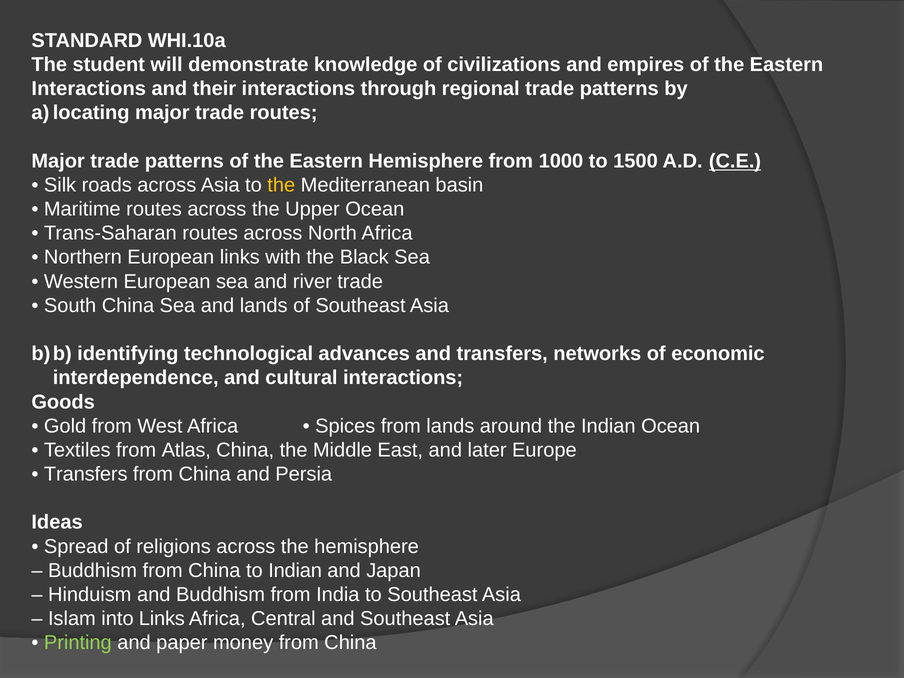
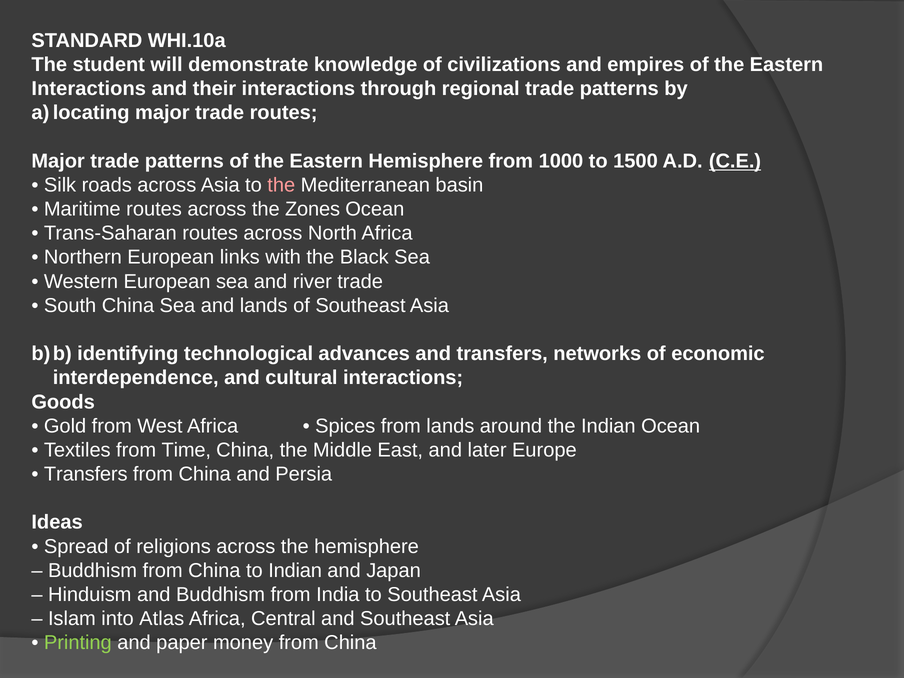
the at (281, 185) colour: yellow -> pink
Upper: Upper -> Zones
Atlas: Atlas -> Time
into Links: Links -> Atlas
